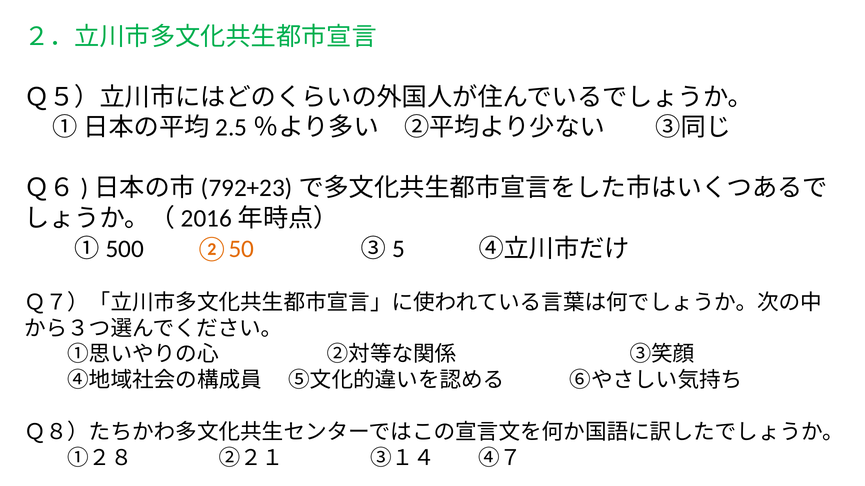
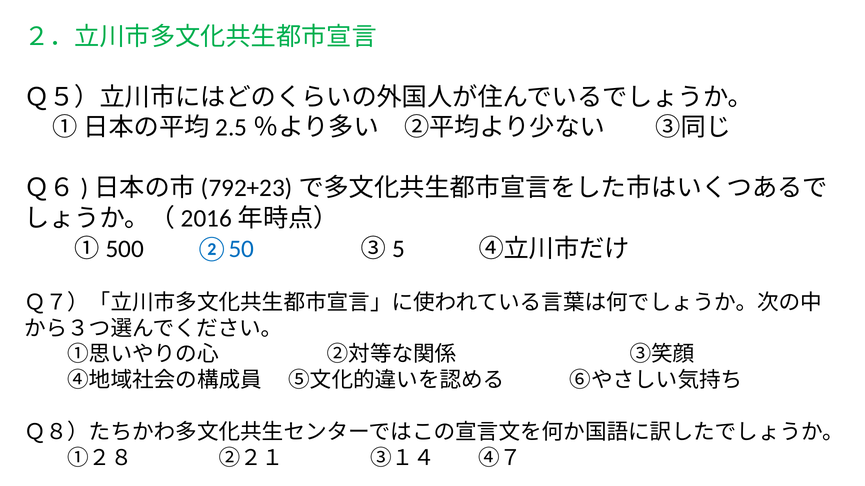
②50 colour: orange -> blue
